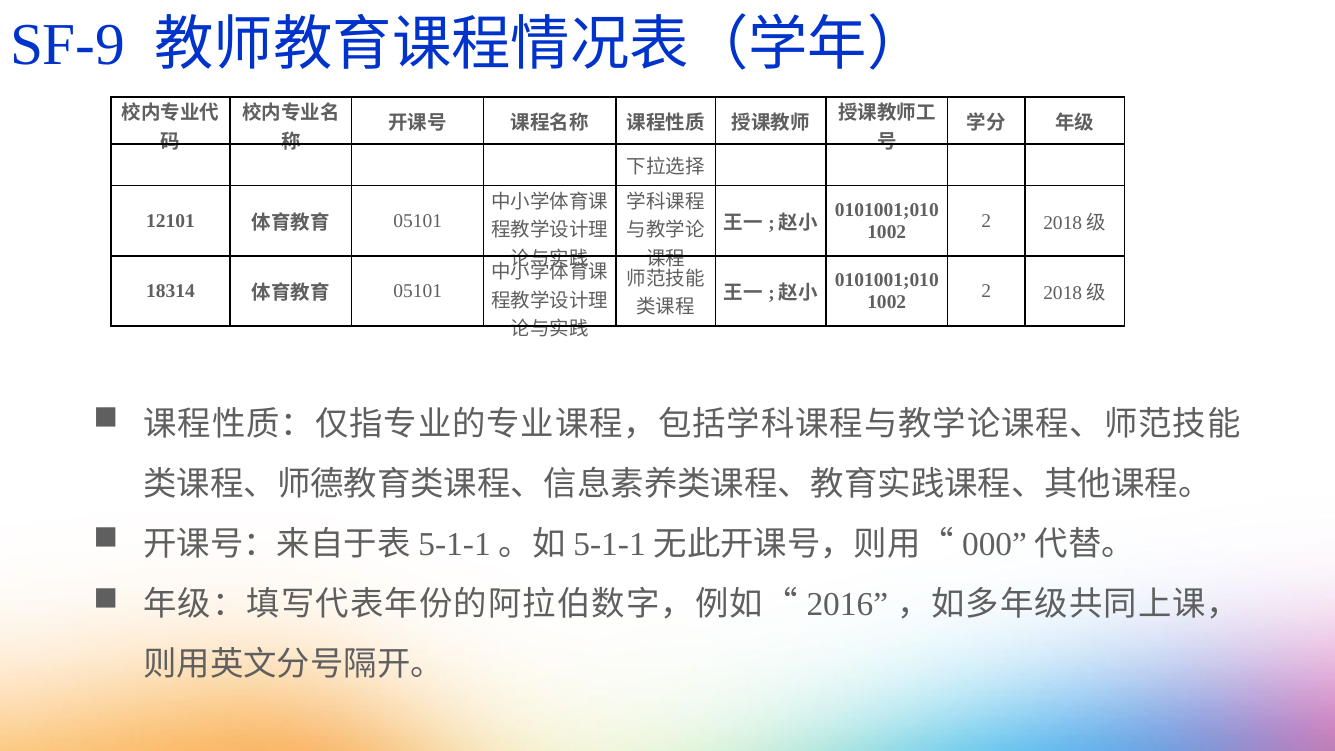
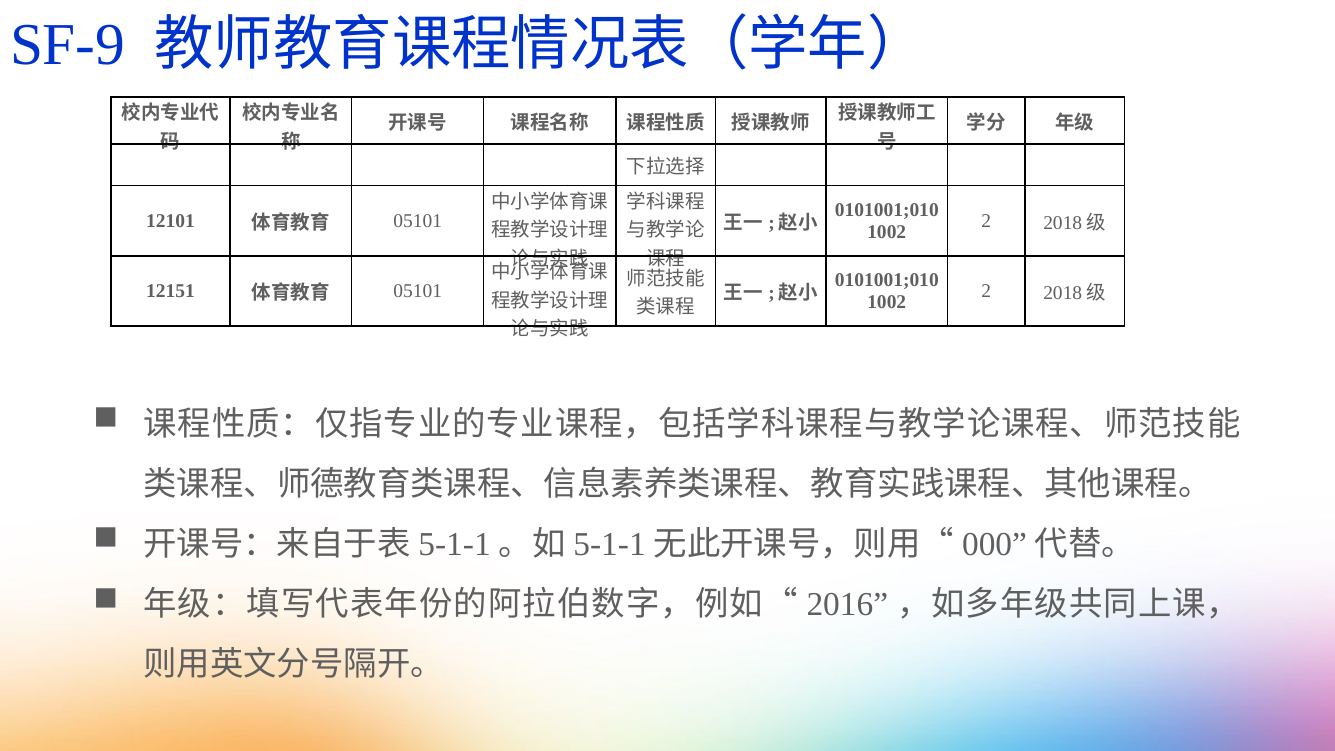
18314: 18314 -> 12151
